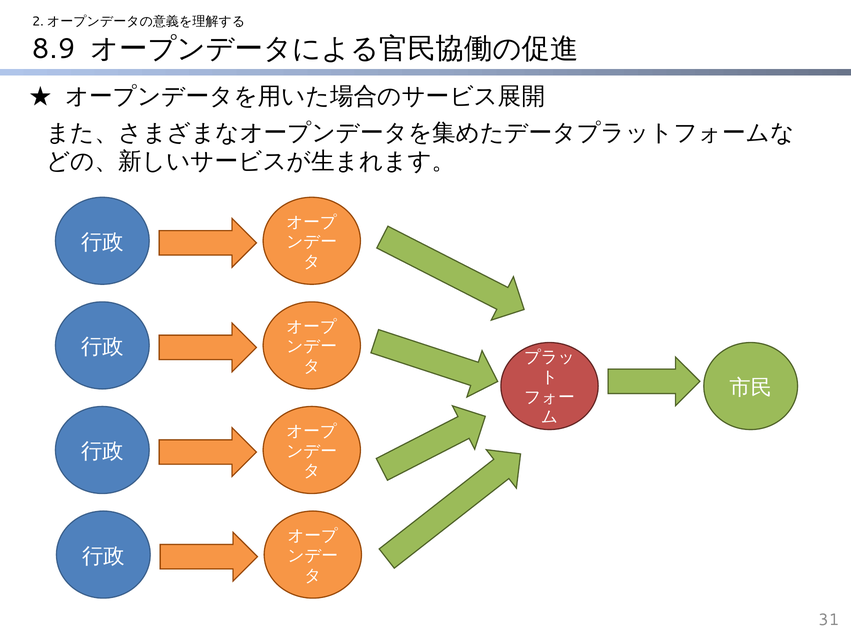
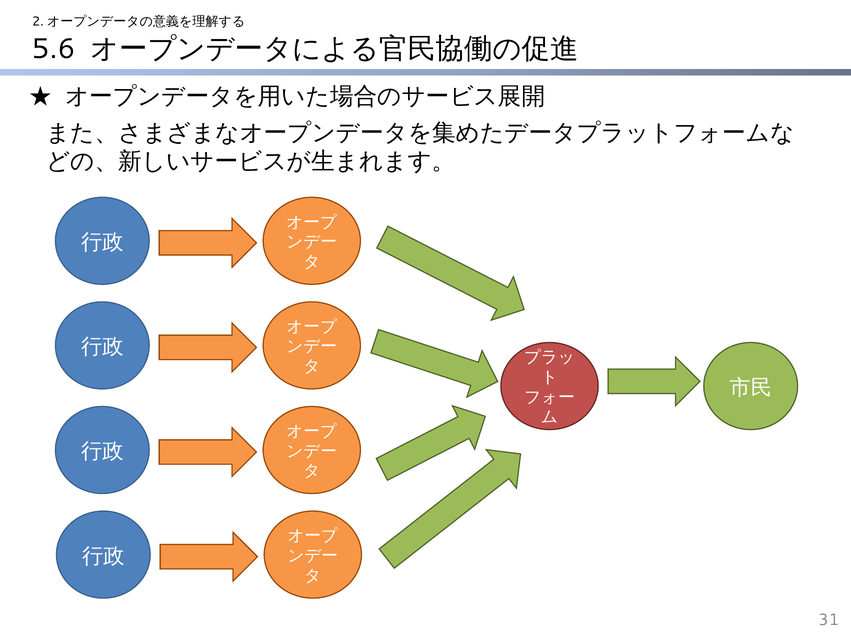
8.9: 8.9 -> 5.6
